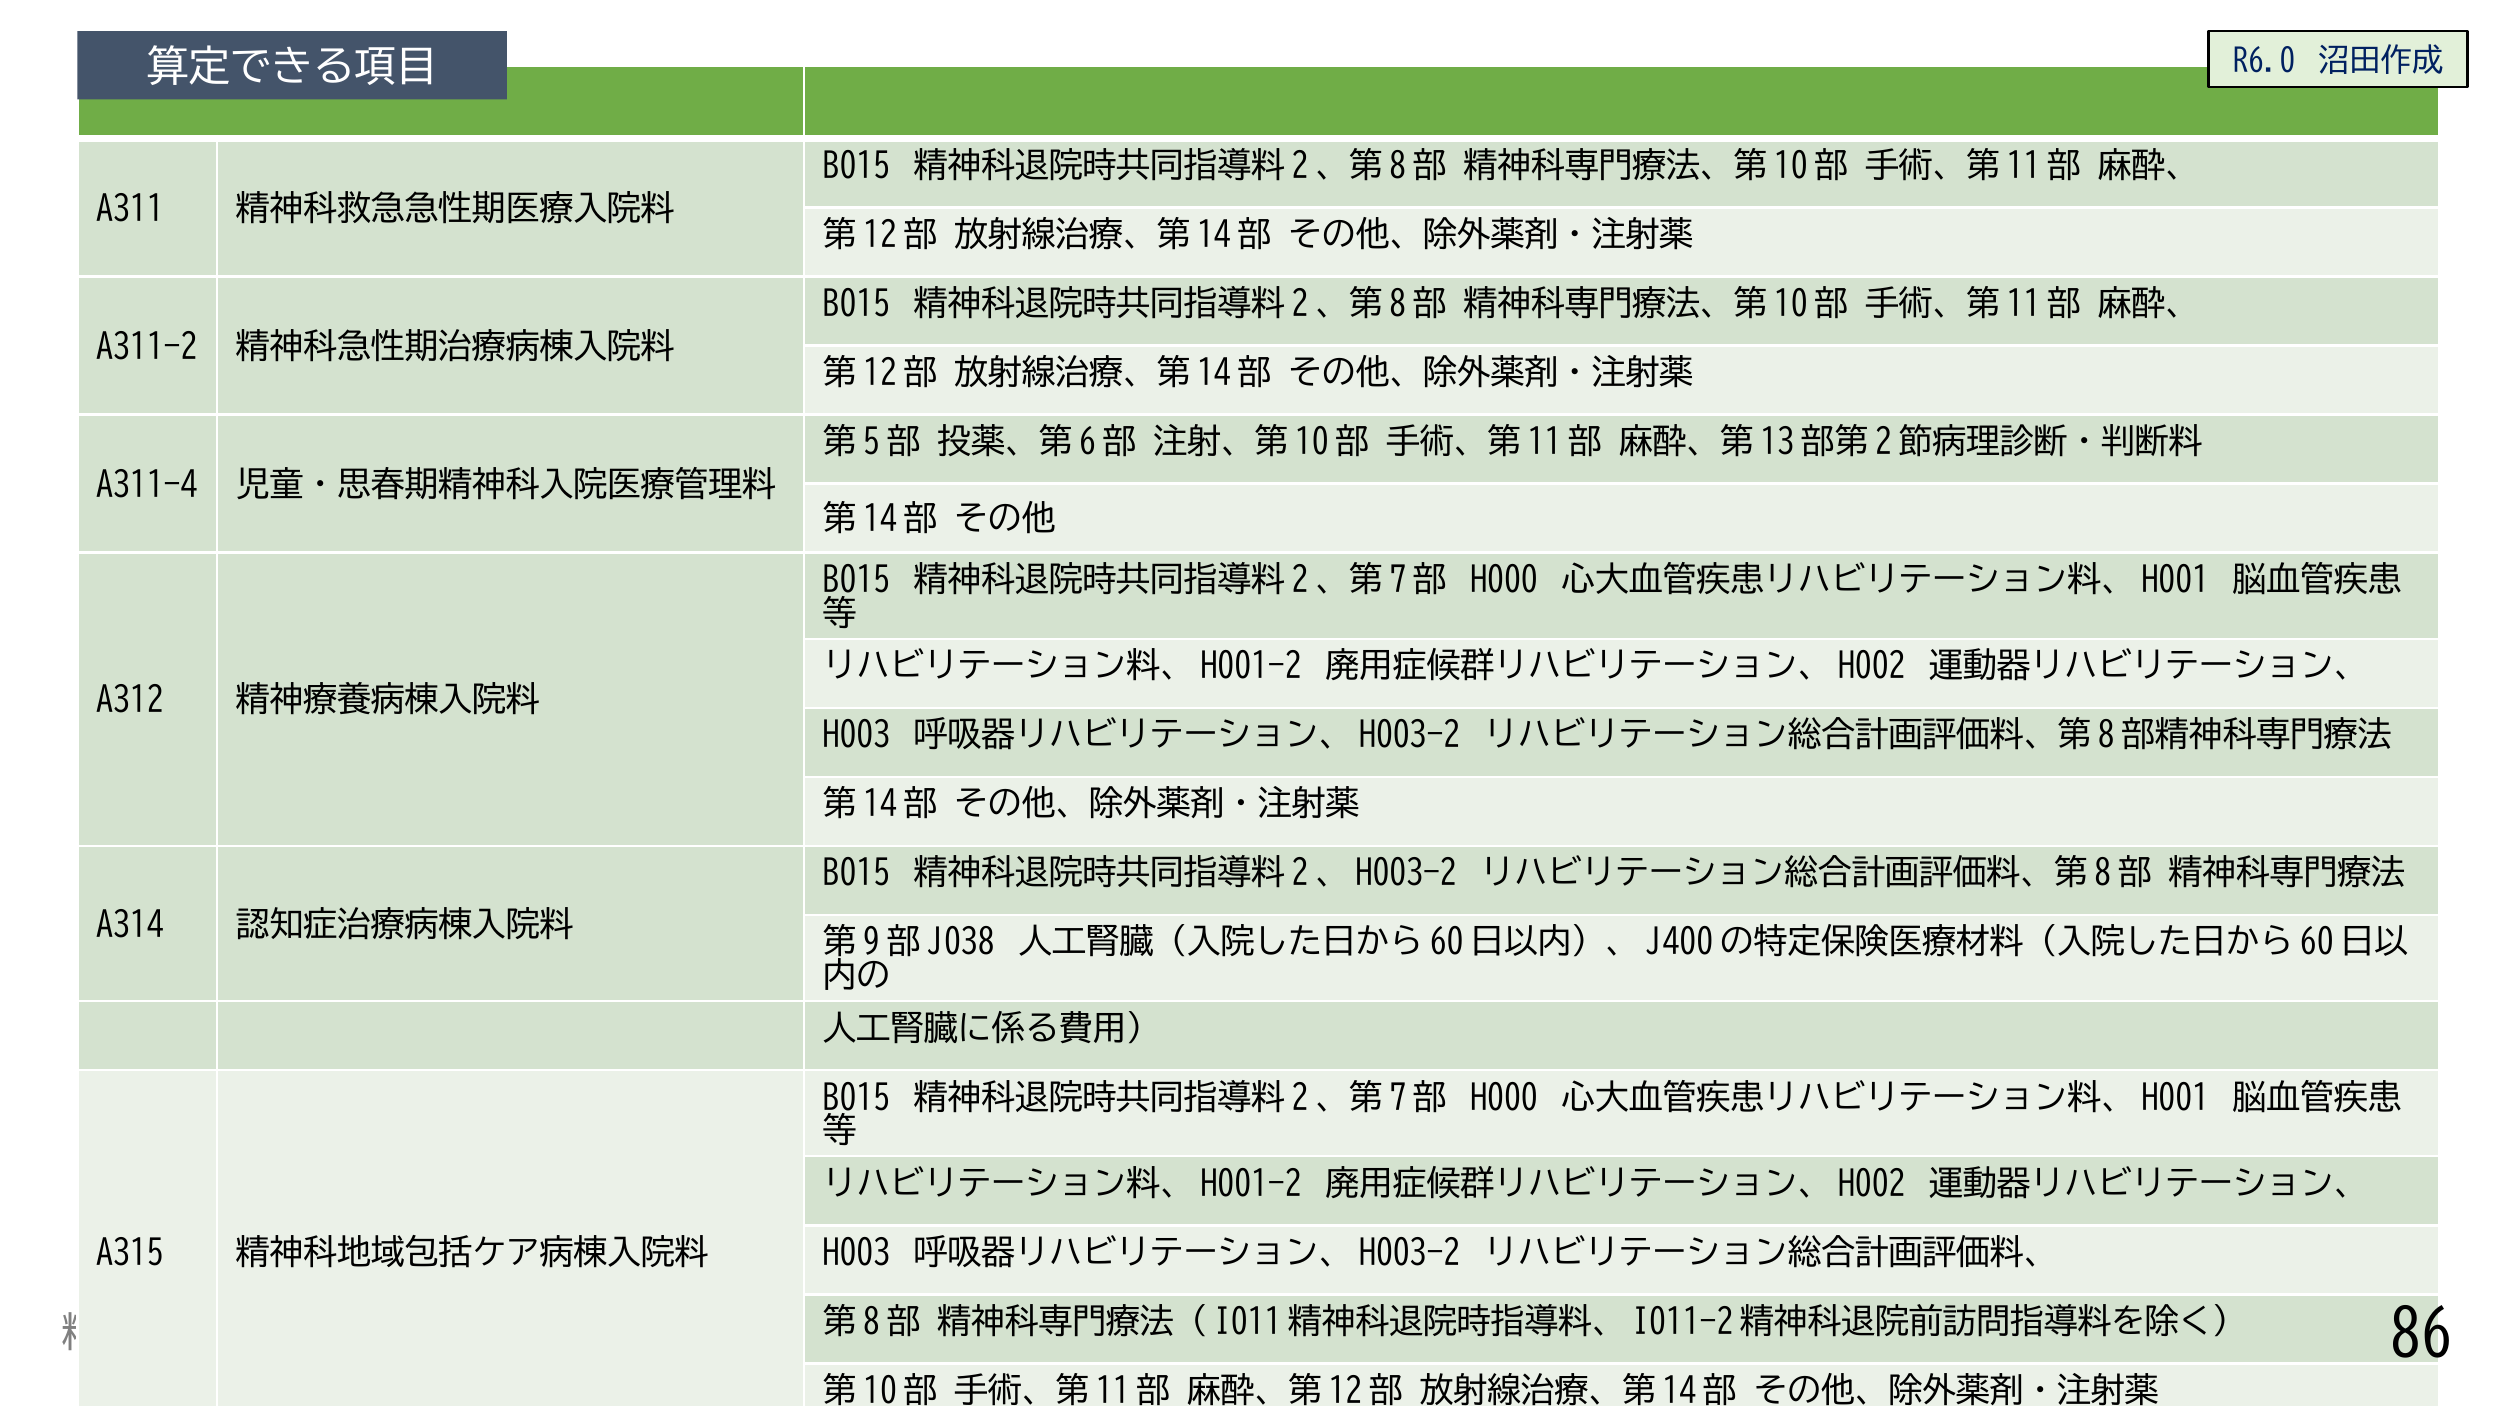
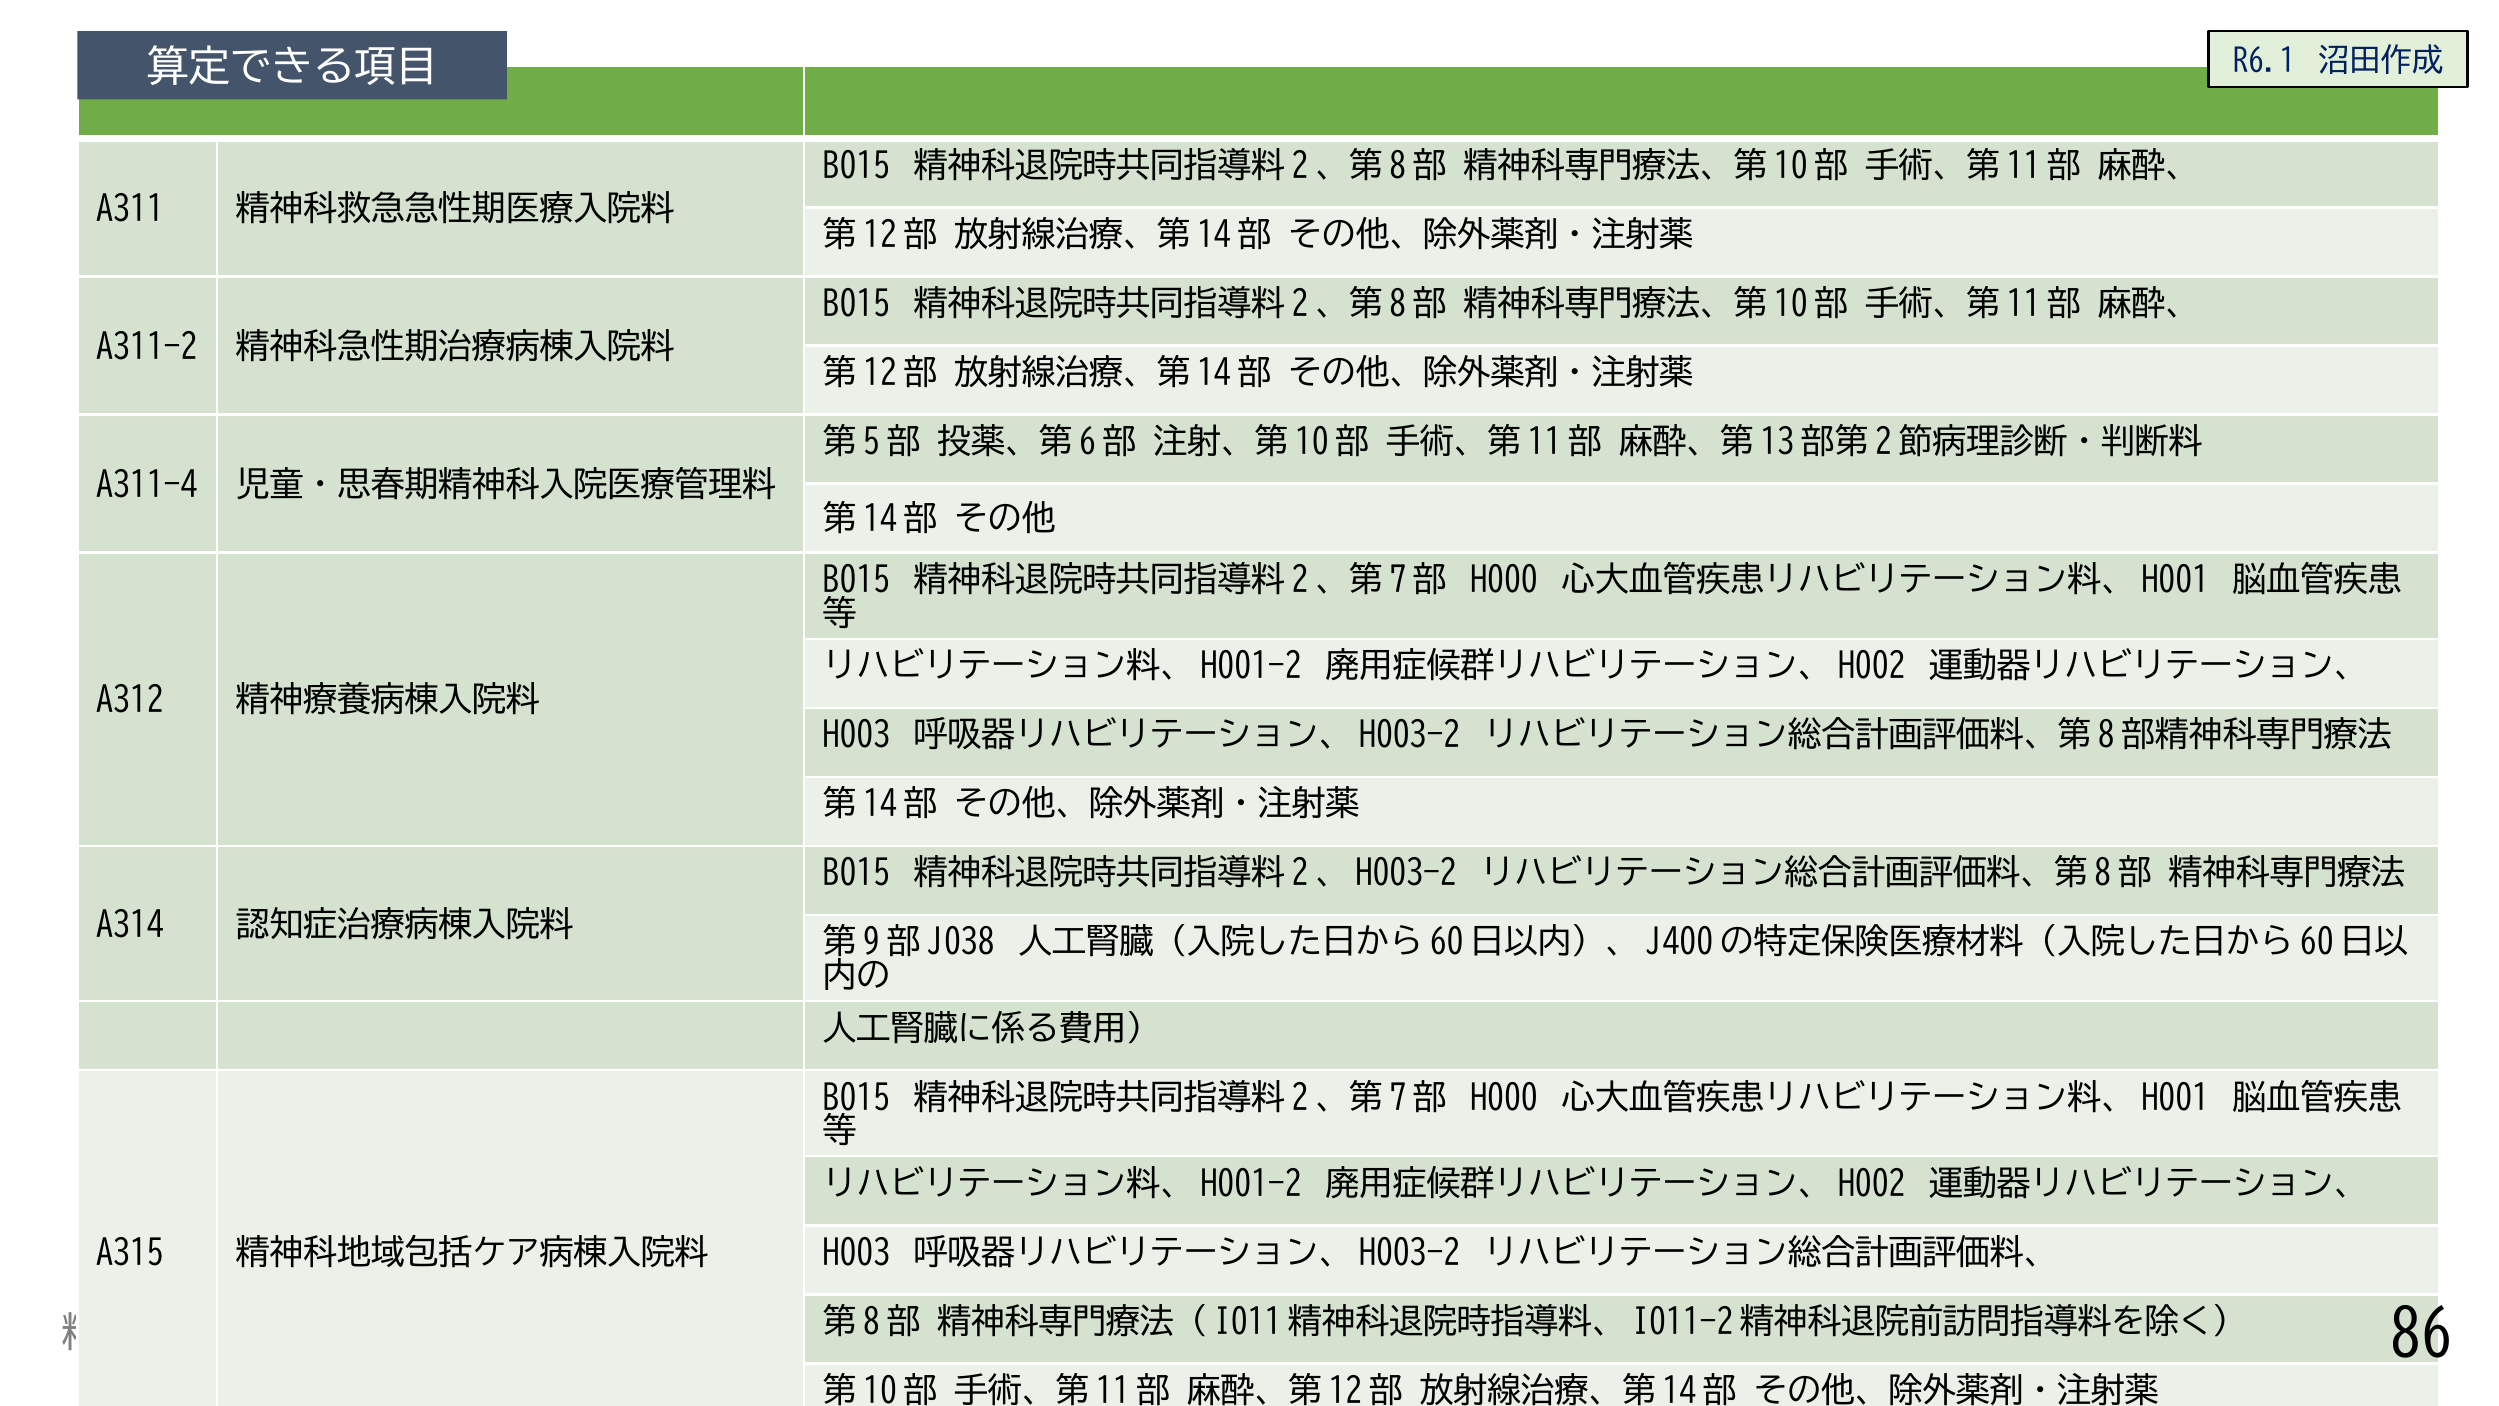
R6.0: R6.0 -> R6.1
